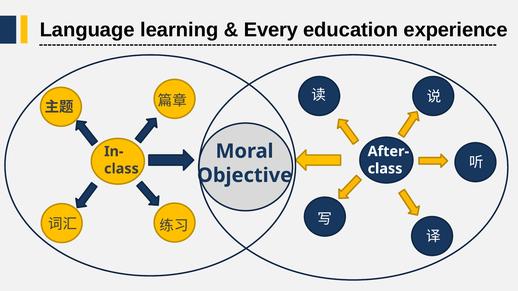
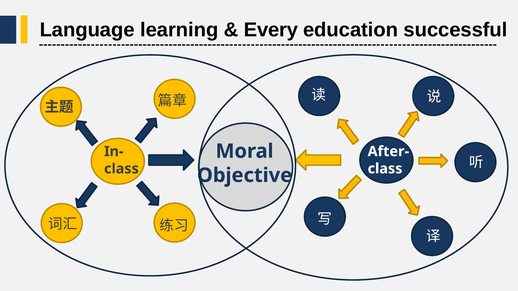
experience: experience -> successful
